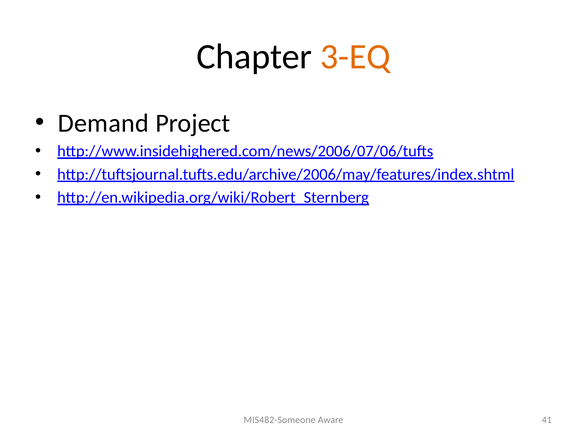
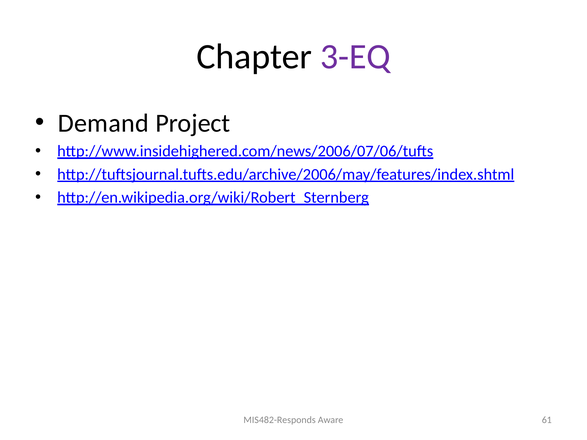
3-EQ colour: orange -> purple
MIS482-Someone: MIS482-Someone -> MIS482-Responds
41: 41 -> 61
